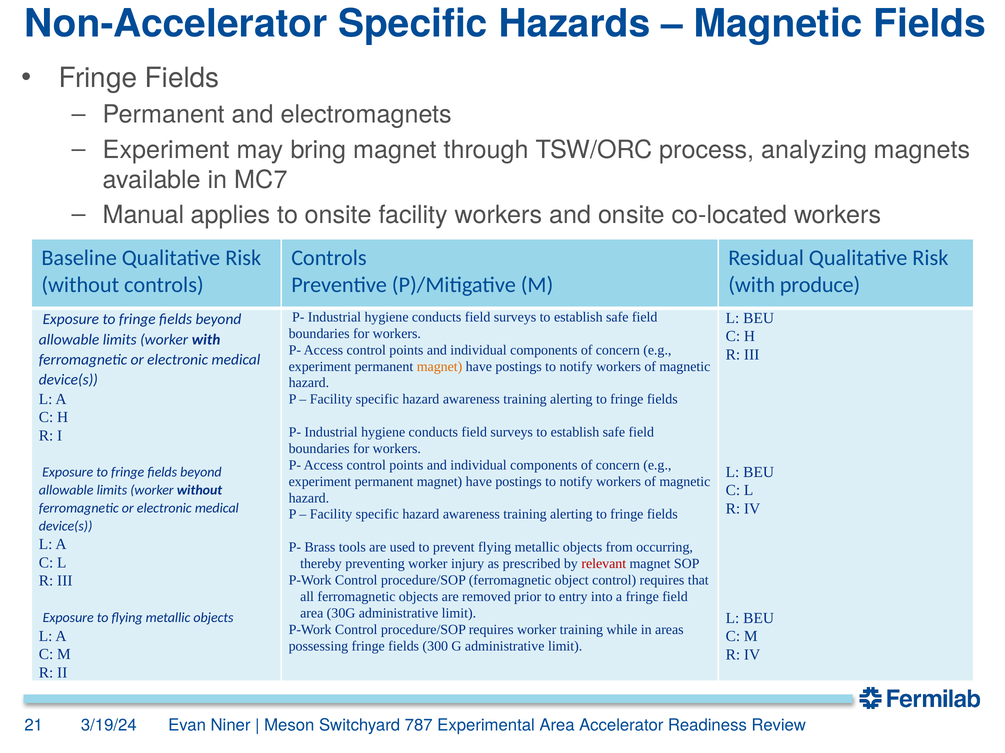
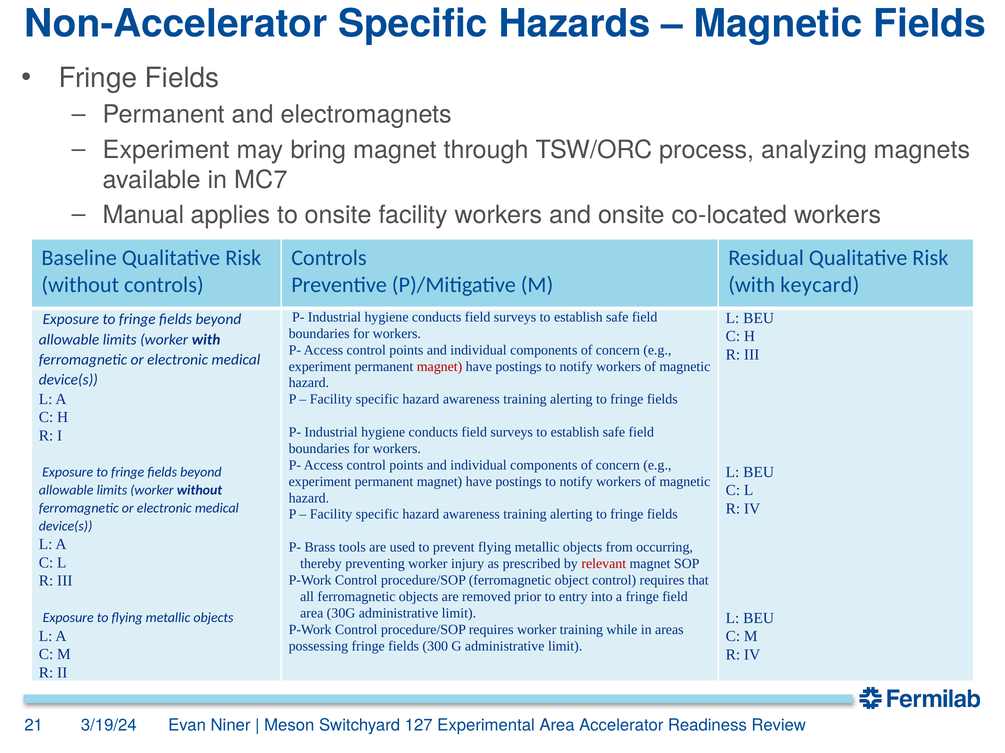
produce: produce -> keycard
magnet at (440, 367) colour: orange -> red
787: 787 -> 127
